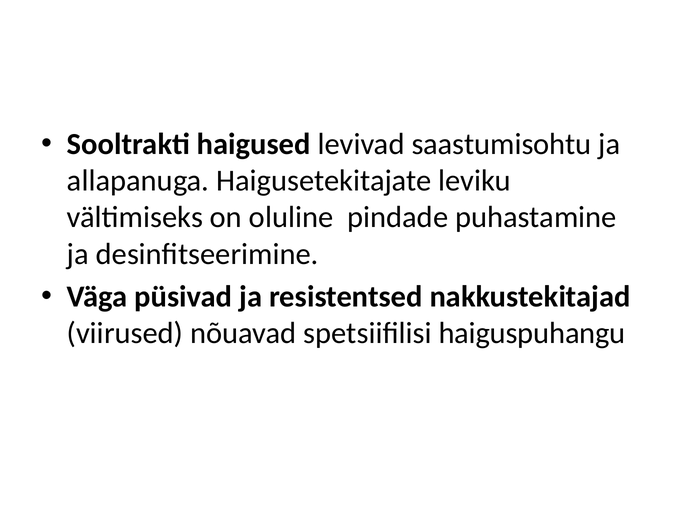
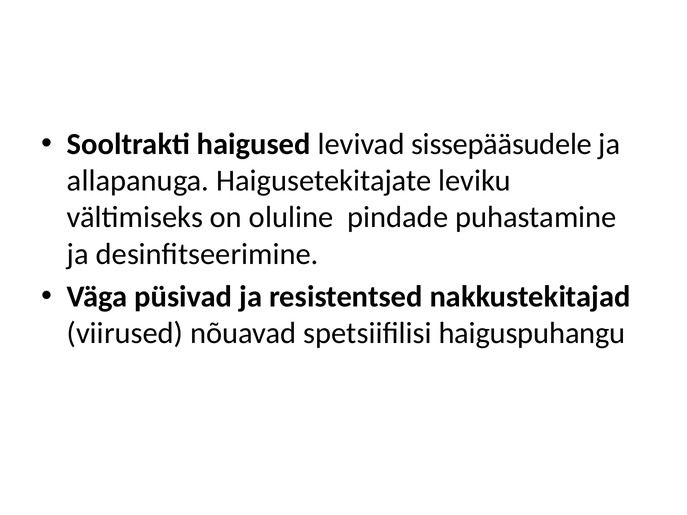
saastumisohtu: saastumisohtu -> sissepääsudele
